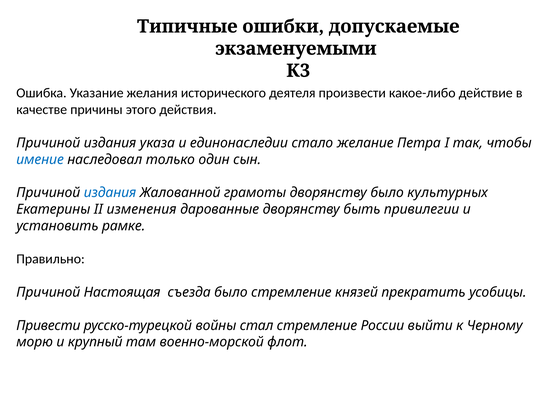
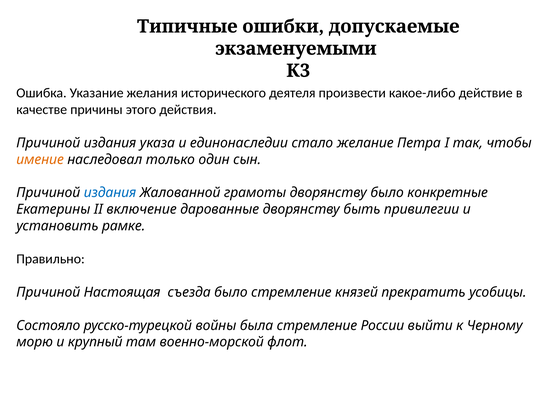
имение colour: blue -> orange
культурных: культурных -> конкретные
изменения: изменения -> включение
Привести: Привести -> Состояло
стал: стал -> была
